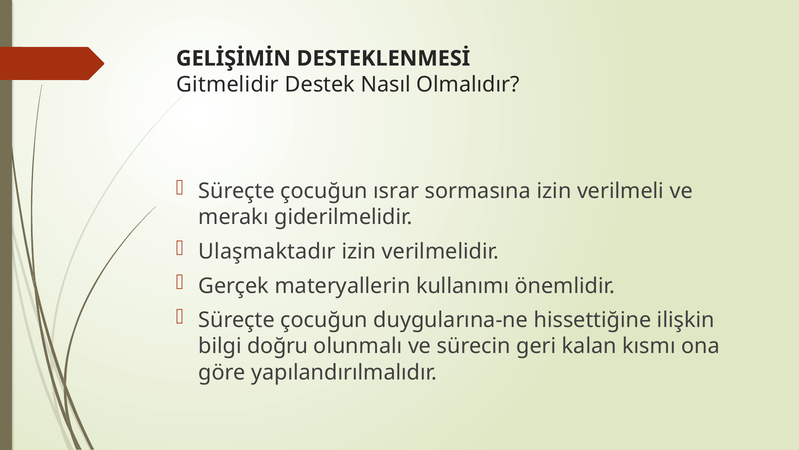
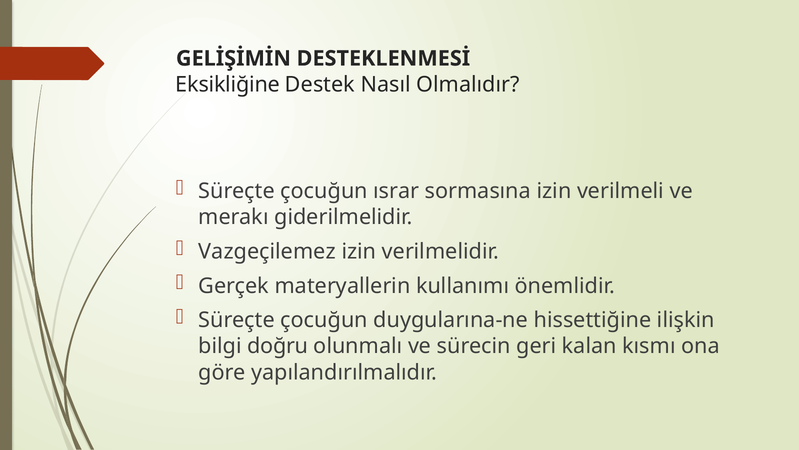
Gitmelidir: Gitmelidir -> Eksikliğine
Ulaşmaktadır: Ulaşmaktadır -> Vazgeçilemez
